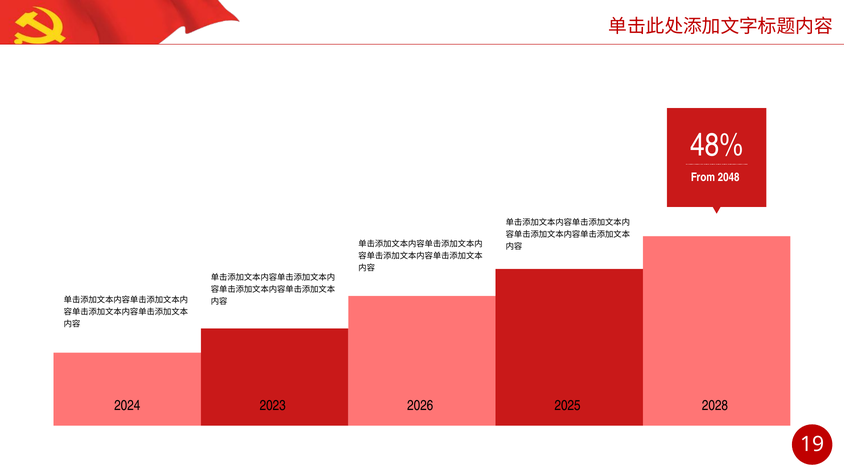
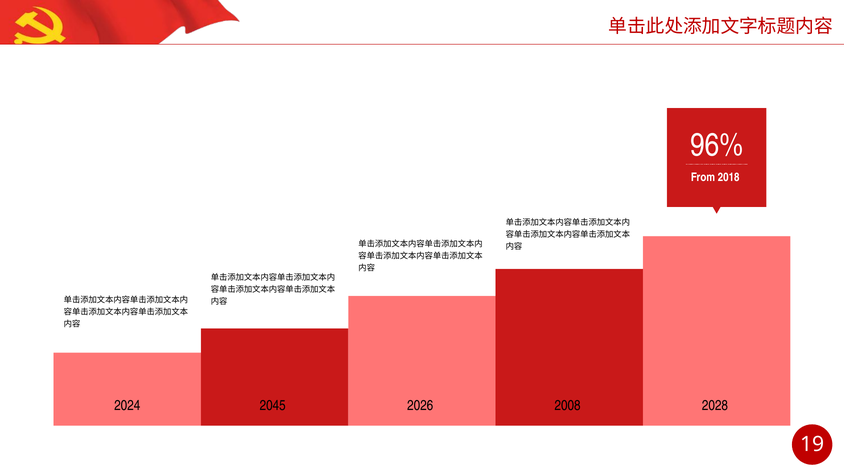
48%: 48% -> 96%
2048: 2048 -> 2018
2023: 2023 -> 2045
2025: 2025 -> 2008
